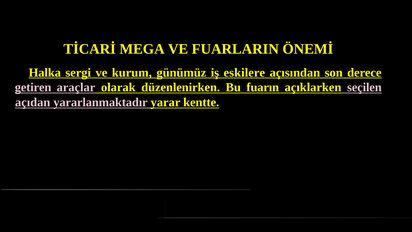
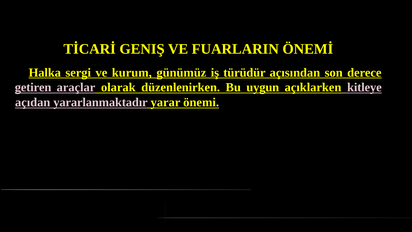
MEGA: MEGA -> GENIŞ
eskilere: eskilere -> türüdür
fuarın: fuarın -> uygun
seçilen: seçilen -> kitleye
kentte: kentte -> önemi
